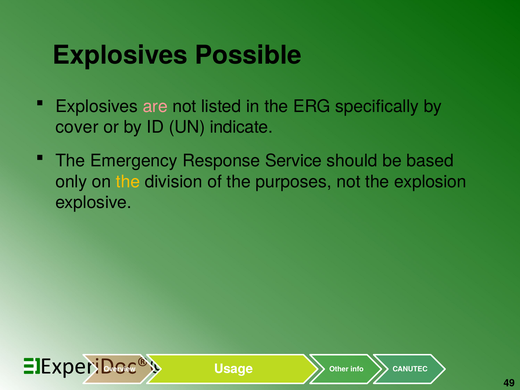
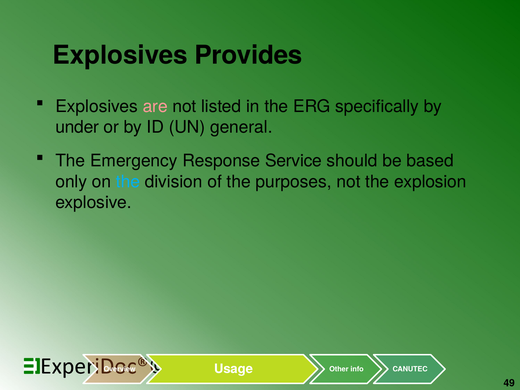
Possible: Possible -> Provides
cover: cover -> under
indicate: indicate -> general
the at (128, 182) colour: yellow -> light blue
